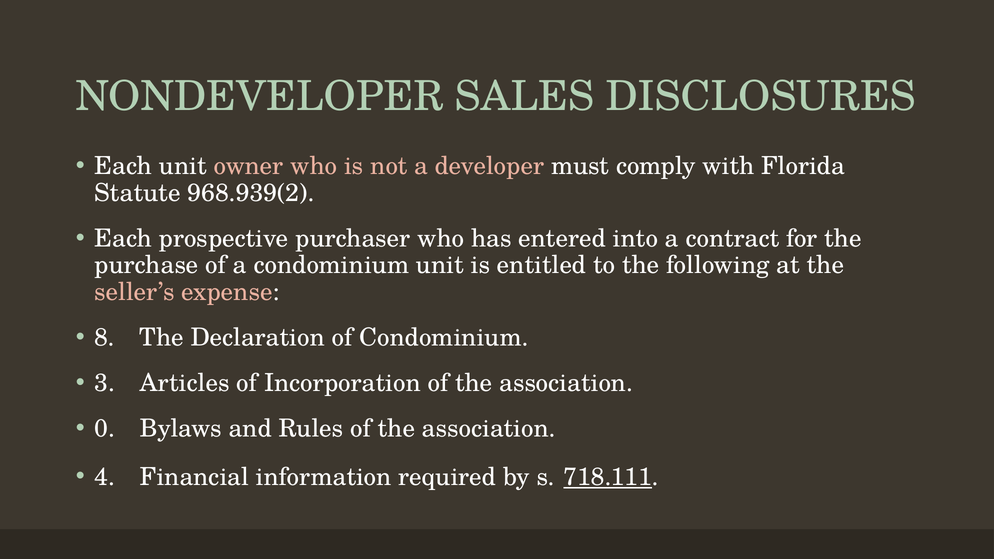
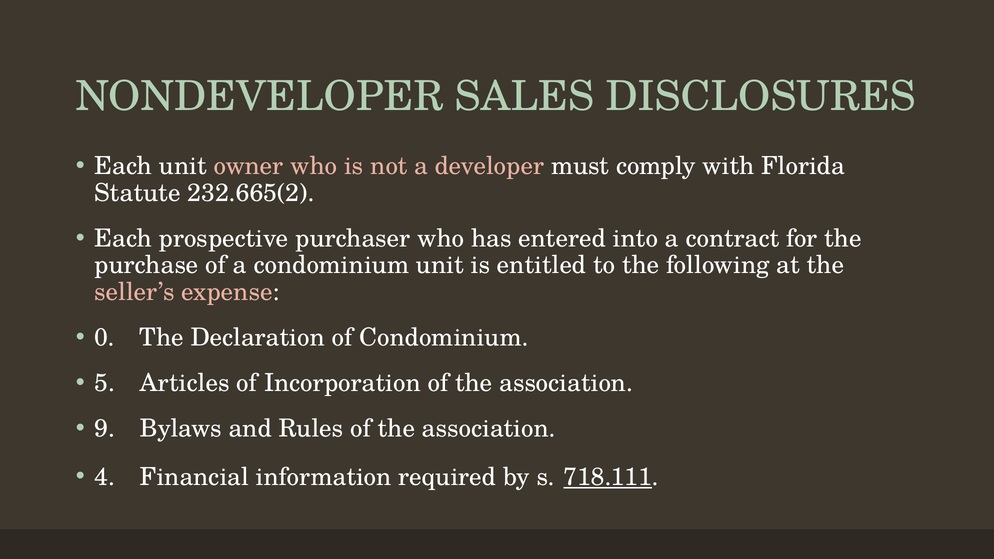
968.939(2: 968.939(2 -> 232.665(2
8: 8 -> 0
3: 3 -> 5
0: 0 -> 9
